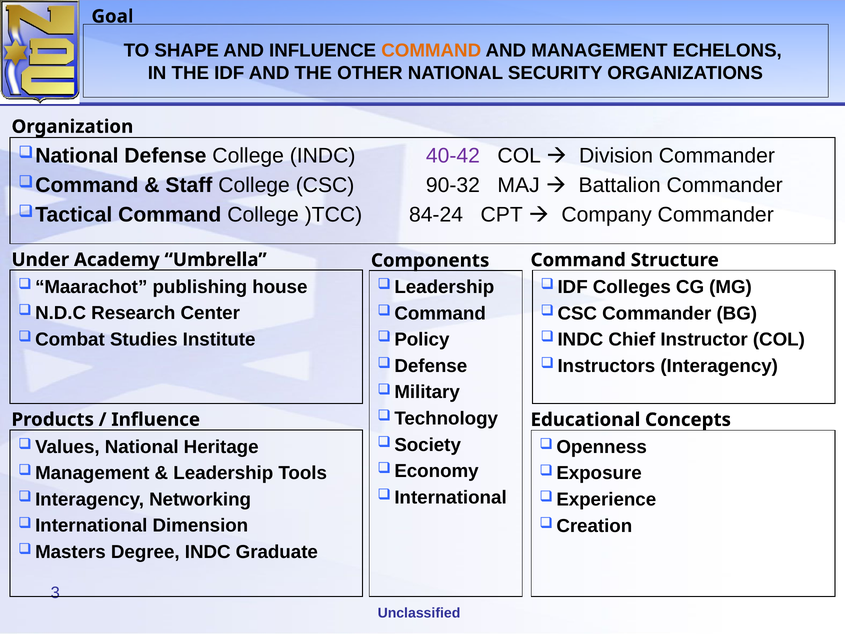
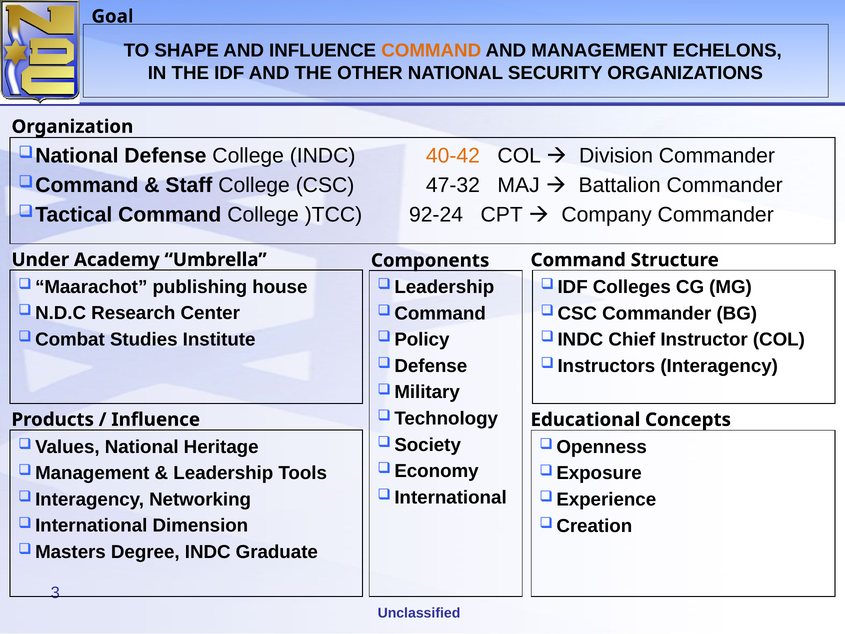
40-42 colour: purple -> orange
90-32: 90-32 -> 47-32
84-24: 84-24 -> 92-24
